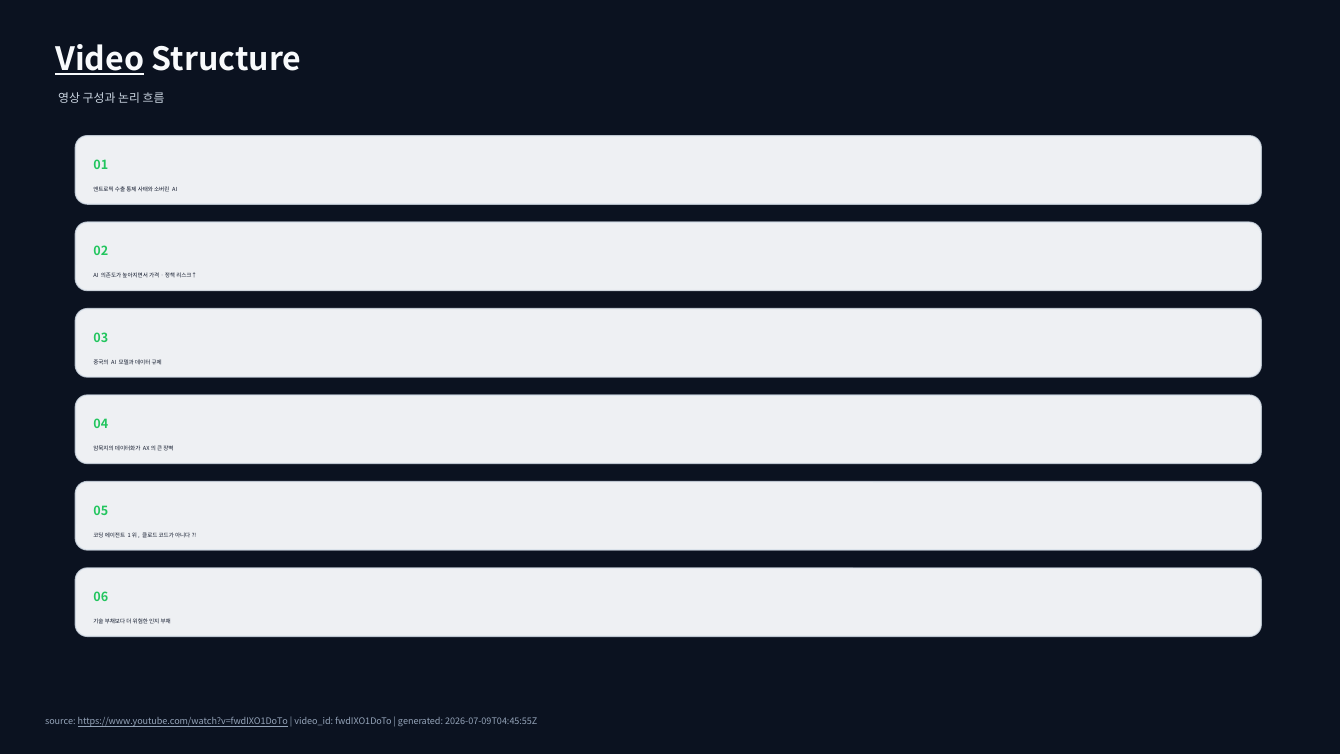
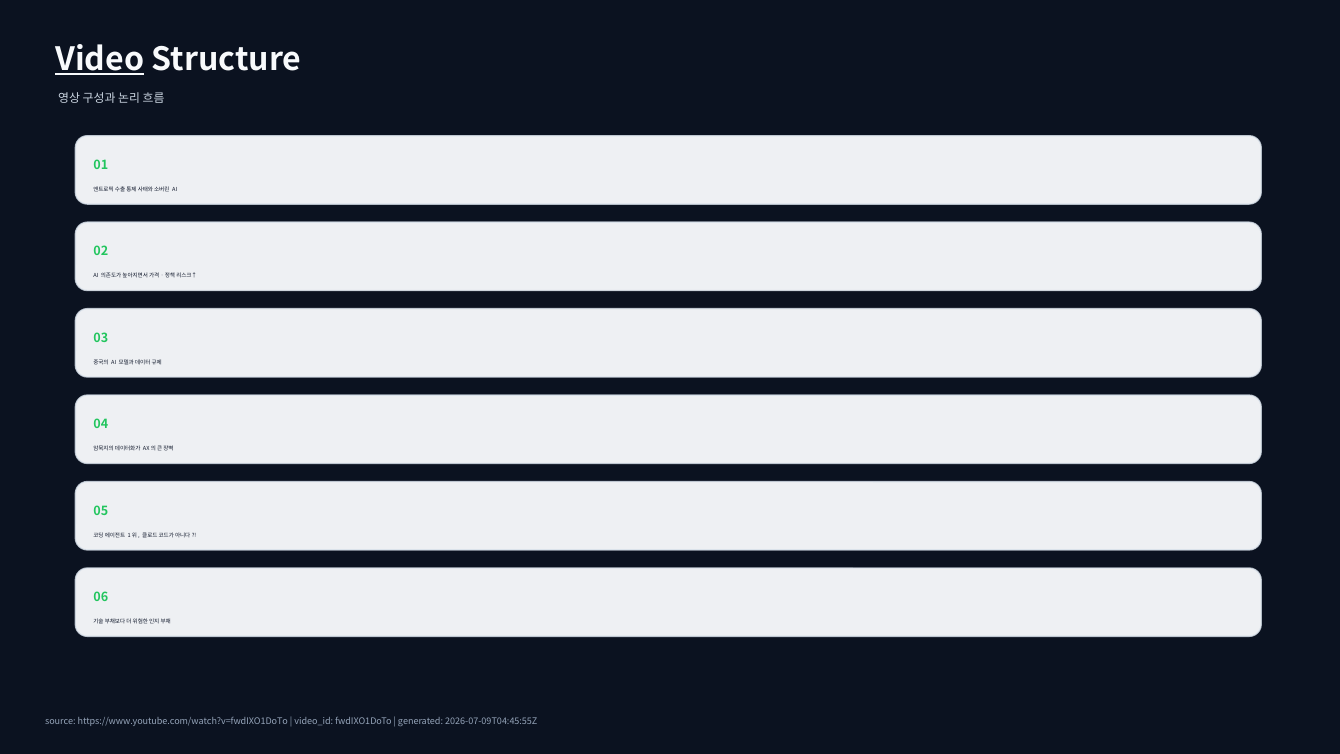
https://www.youtube.com/watch?v=fwdIXO1DoTo underline: present -> none
